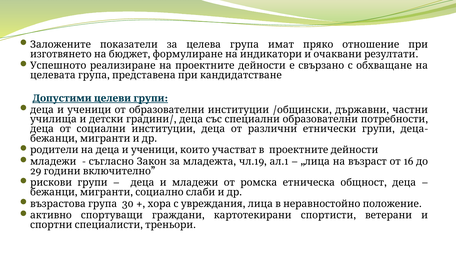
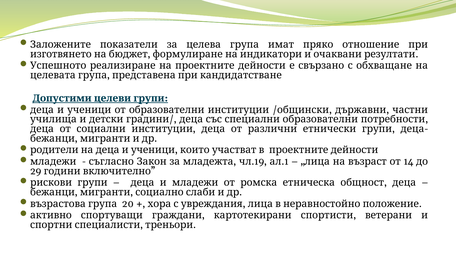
16: 16 -> 14
30: 30 -> 20
